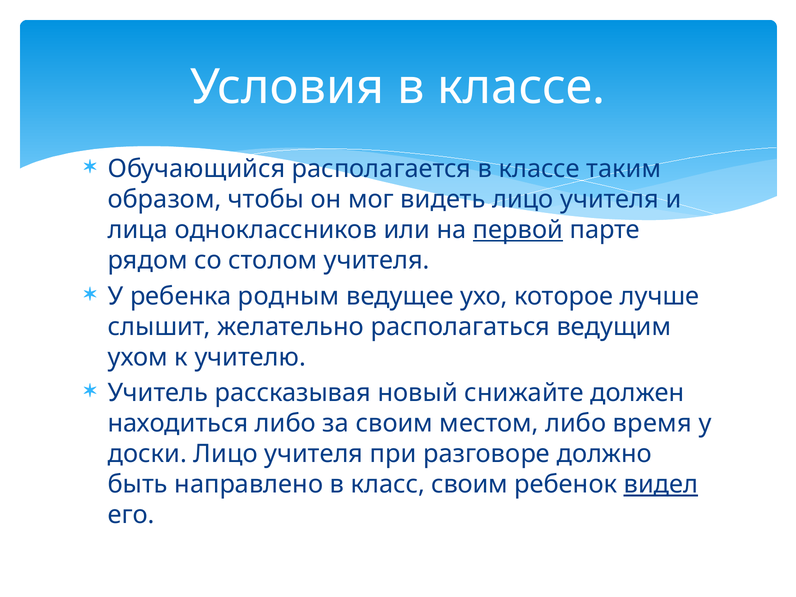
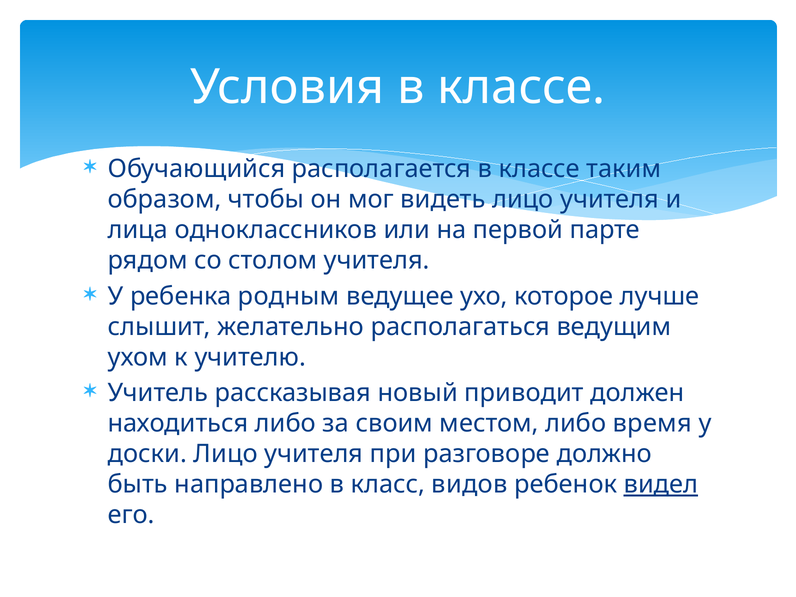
первой underline: present -> none
снижайте: снижайте -> приводит
класс своим: своим -> видов
